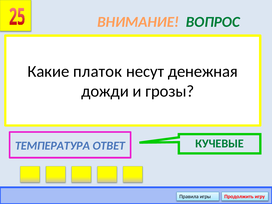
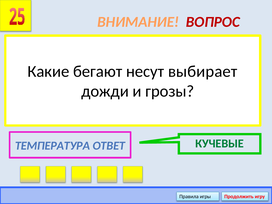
ВОПРОС colour: green -> red
платок: платок -> бегают
денежная: денежная -> выбирает
